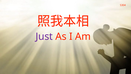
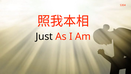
Just colour: purple -> black
